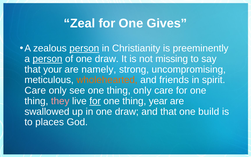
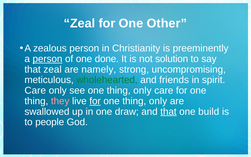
Gives: Gives -> Other
person at (84, 48) underline: present -> none
of one draw: draw -> done
missing: missing -> solution
that your: your -> zeal
wholehearted colour: orange -> green
year at (158, 101): year -> only
that at (168, 111) underline: none -> present
places: places -> people
